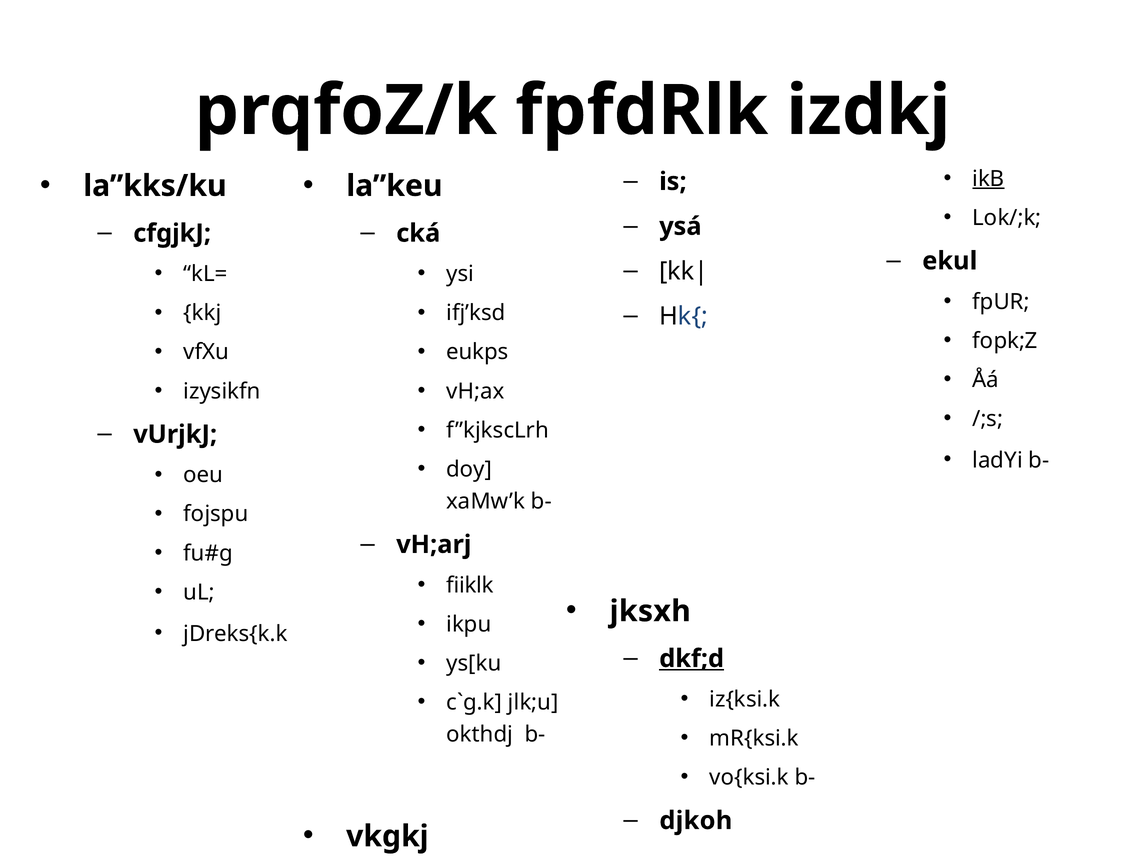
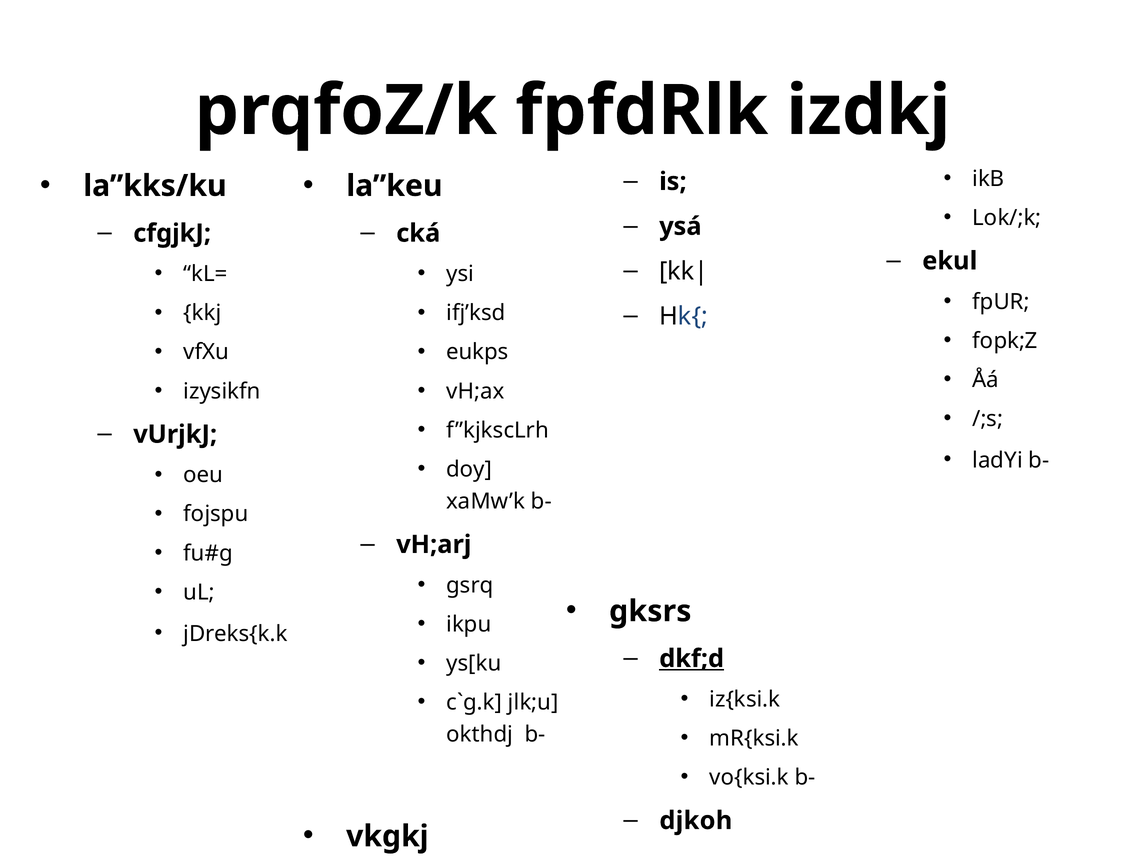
ikB underline: present -> none
fiiklk: fiiklk -> gsrq
jksxh: jksxh -> gksrs
